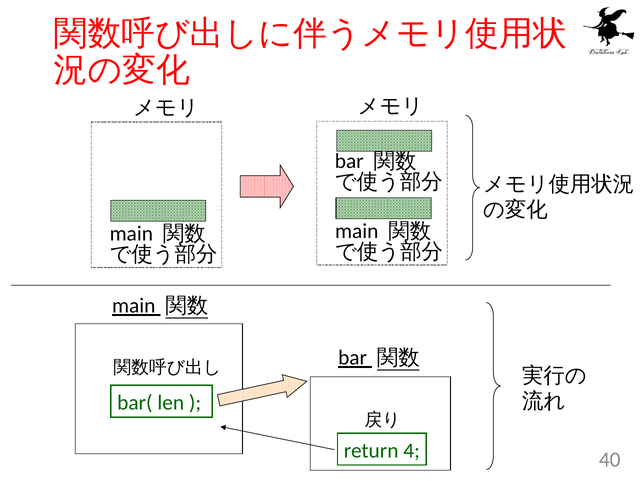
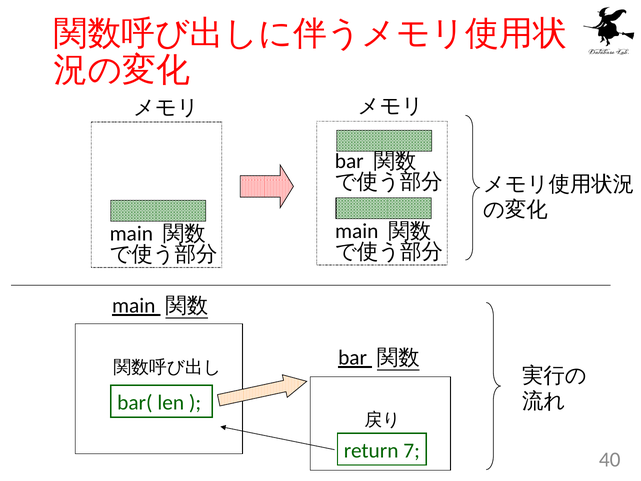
4: 4 -> 7
